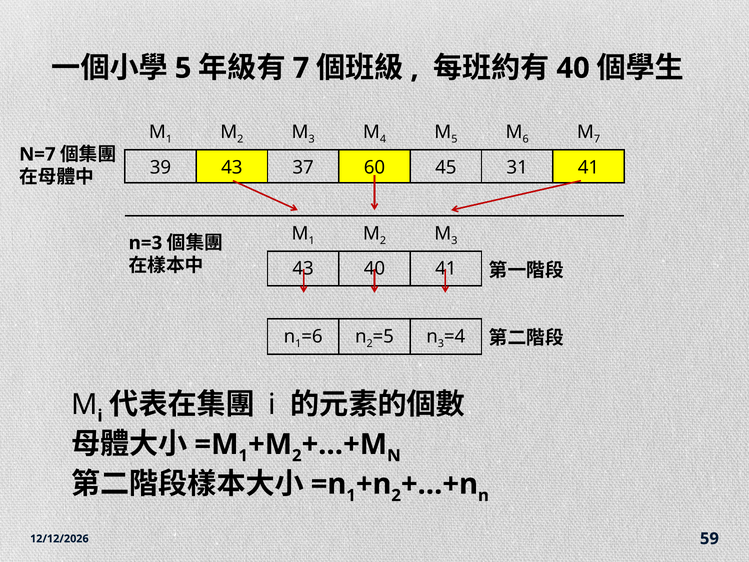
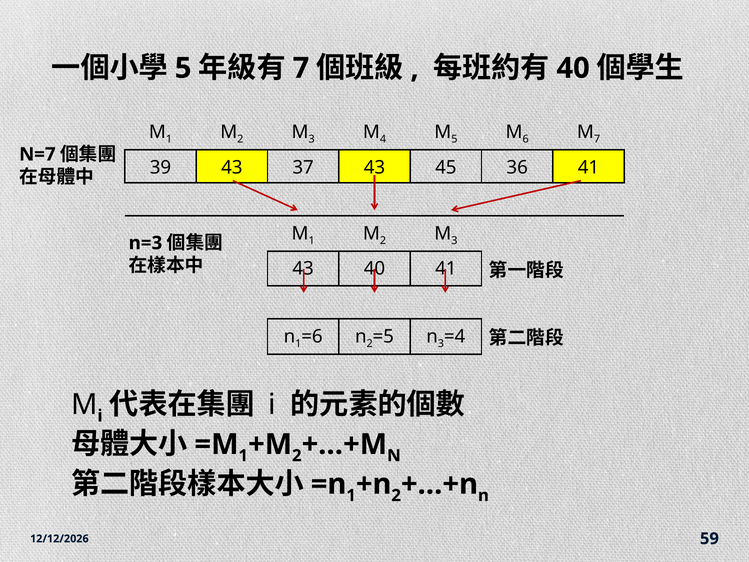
37 60: 60 -> 43
31: 31 -> 36
